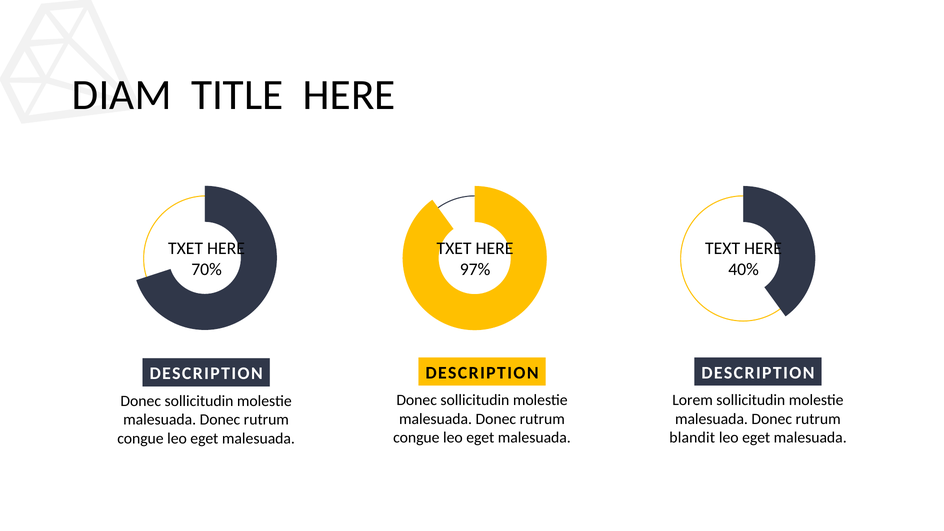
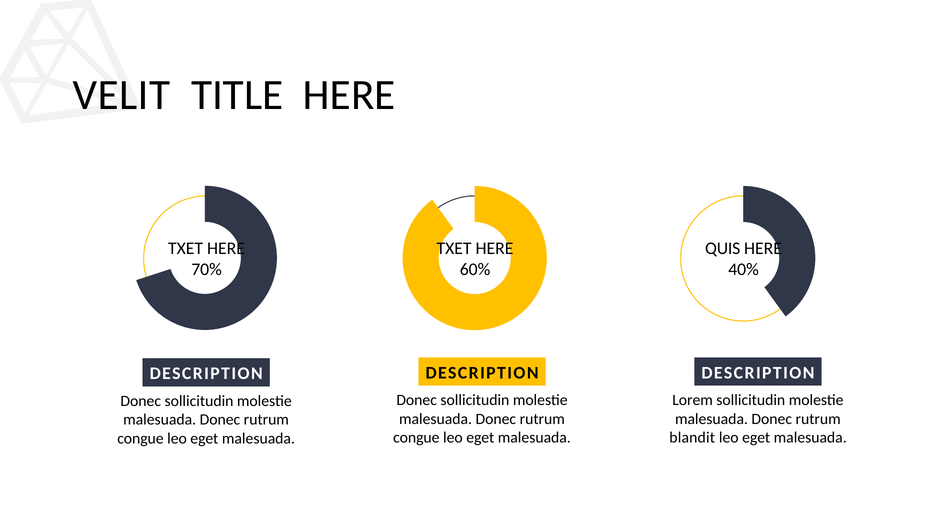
DIAM: DIAM -> VELIT
TEXT: TEXT -> QUIS
97%: 97% -> 60%
